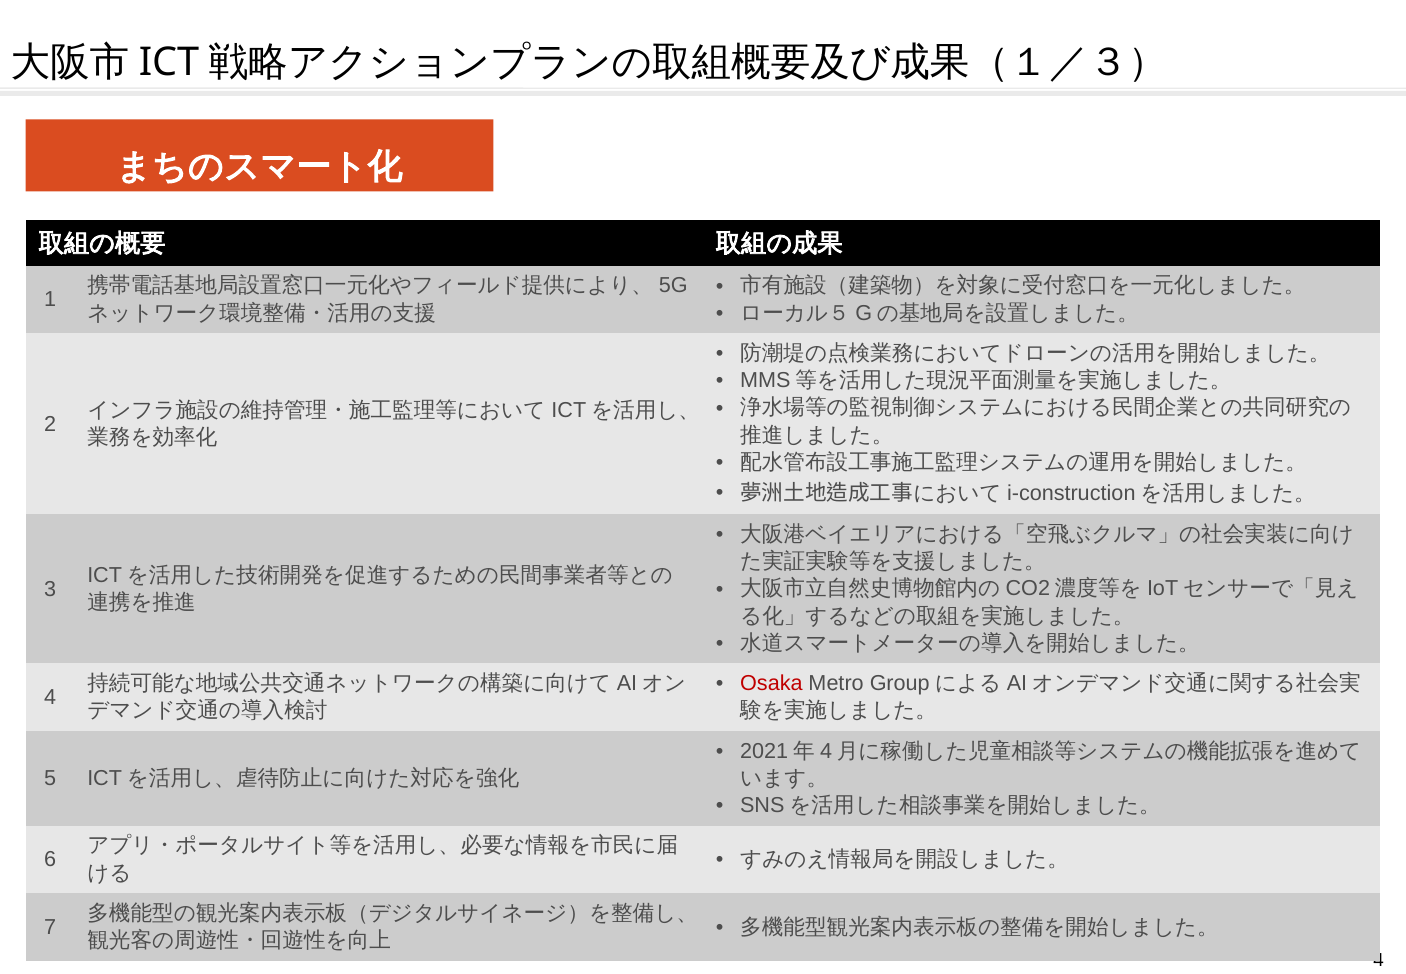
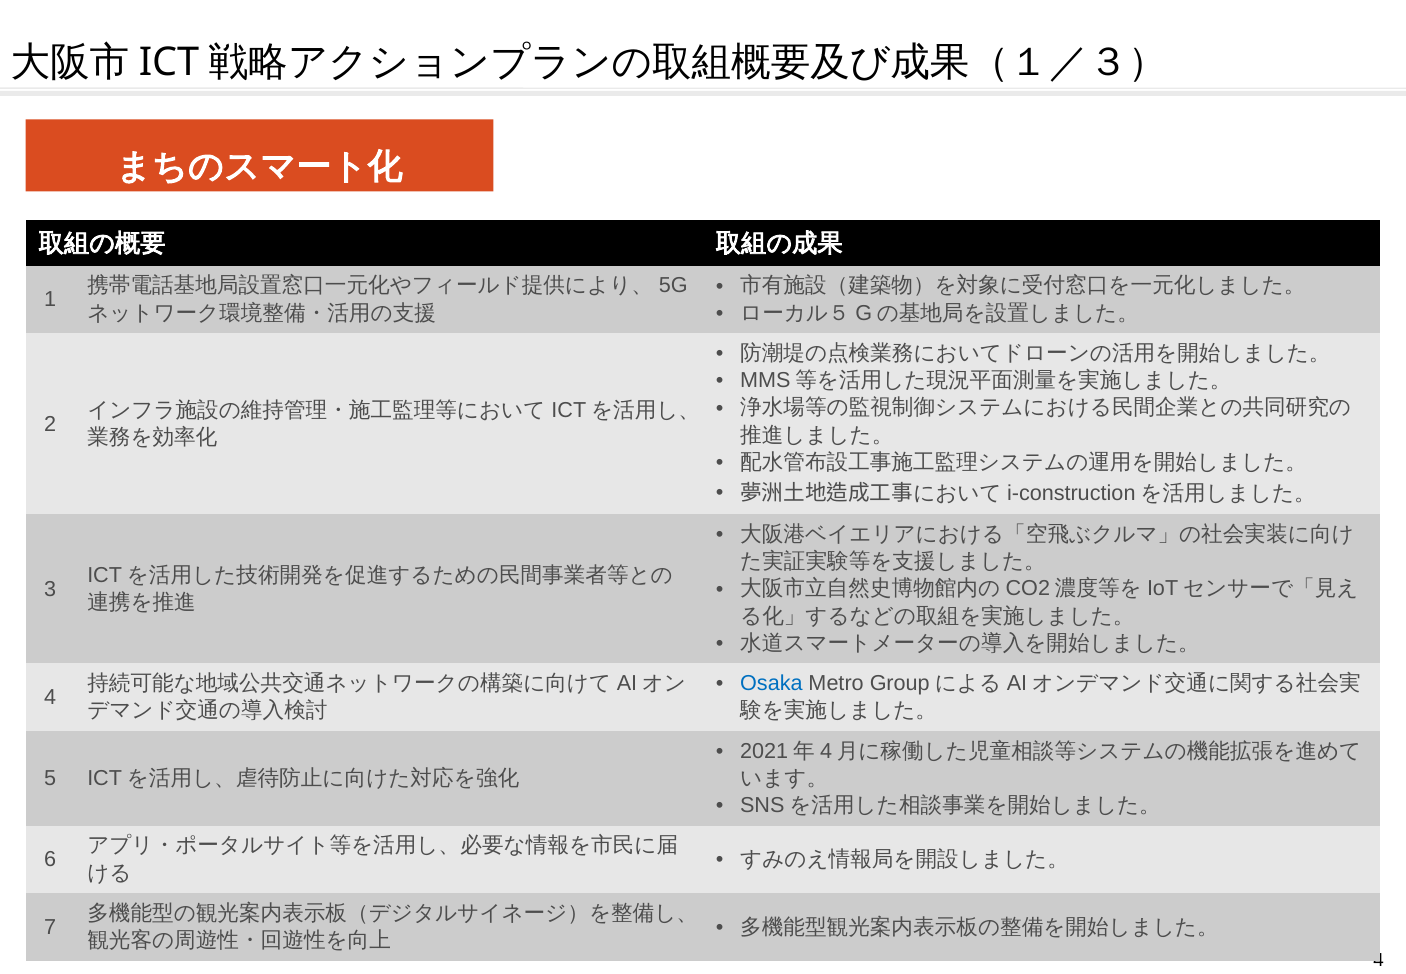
Osaka colour: red -> blue
